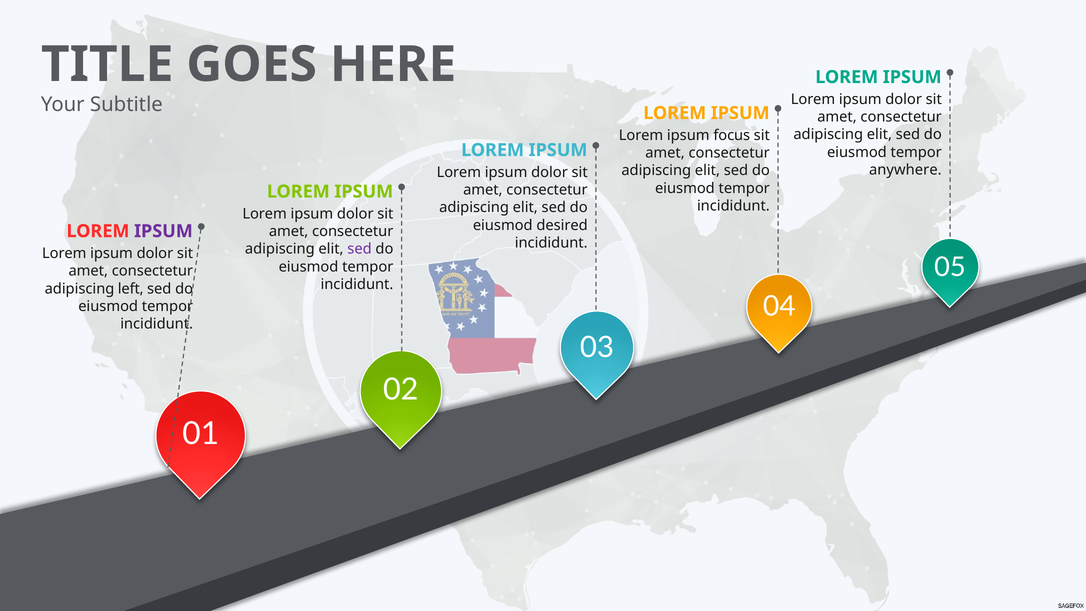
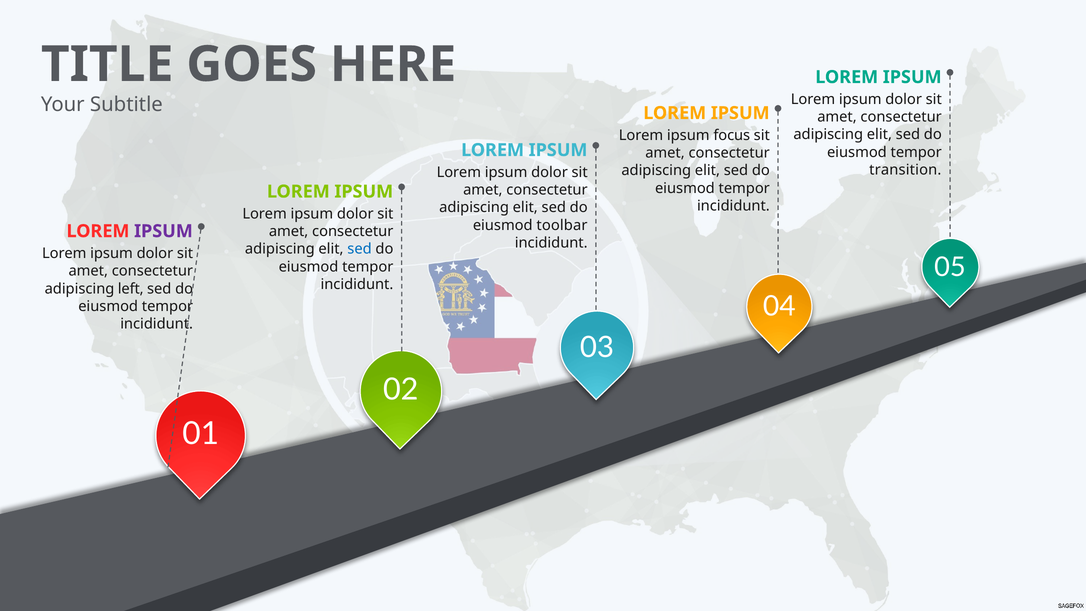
anywhere: anywhere -> transition
desired: desired -> toolbar
sed at (360, 249) colour: purple -> blue
